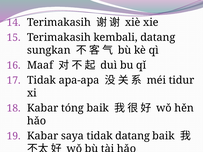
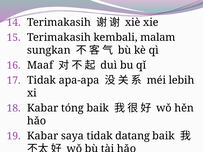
kembali datang: datang -> malam
tidur: tidur -> lebih
